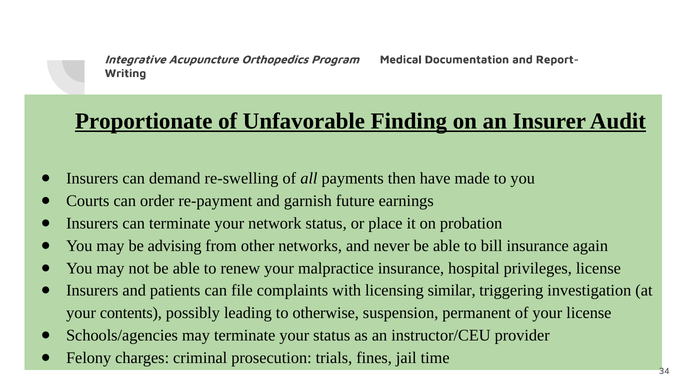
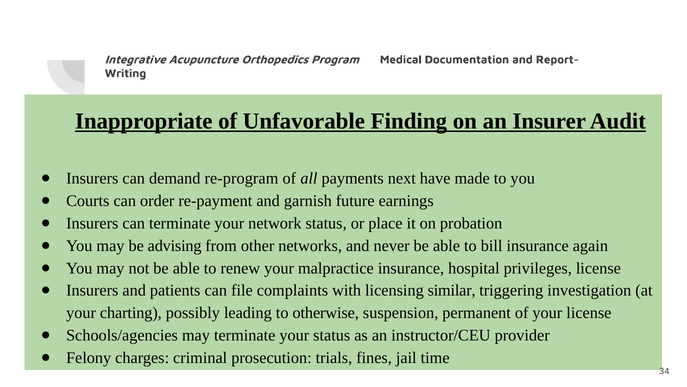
Proportionate: Proportionate -> Inappropriate
re-swelling: re-swelling -> re-program
then: then -> next
contents: contents -> charting
